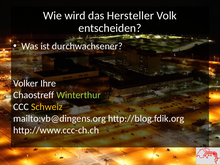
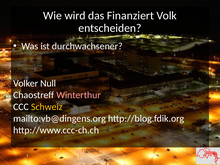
Hersteller: Hersteller -> Finanziert
Ihre: Ihre -> Null
Winterthur colour: light green -> pink
